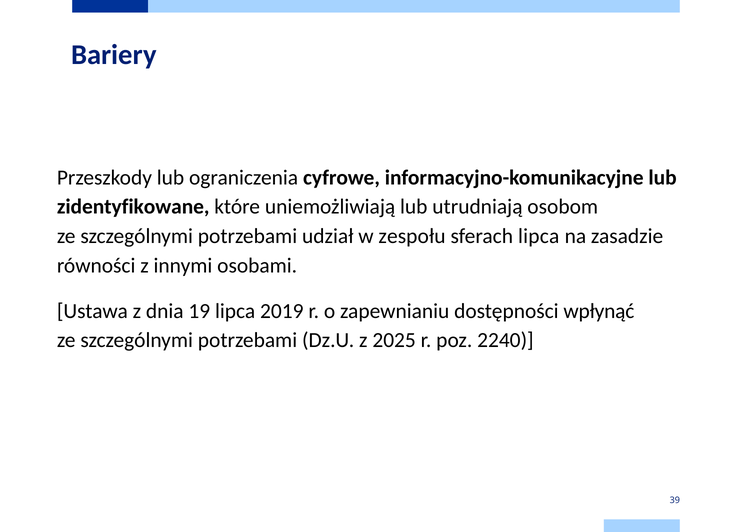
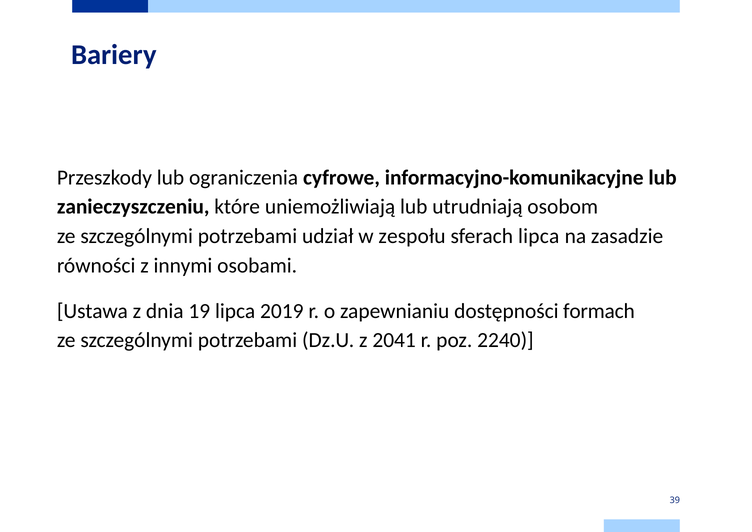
zidentyfikowane: zidentyfikowane -> zanieczyszczeniu
wpłynąć: wpłynąć -> formach
2025: 2025 -> 2041
